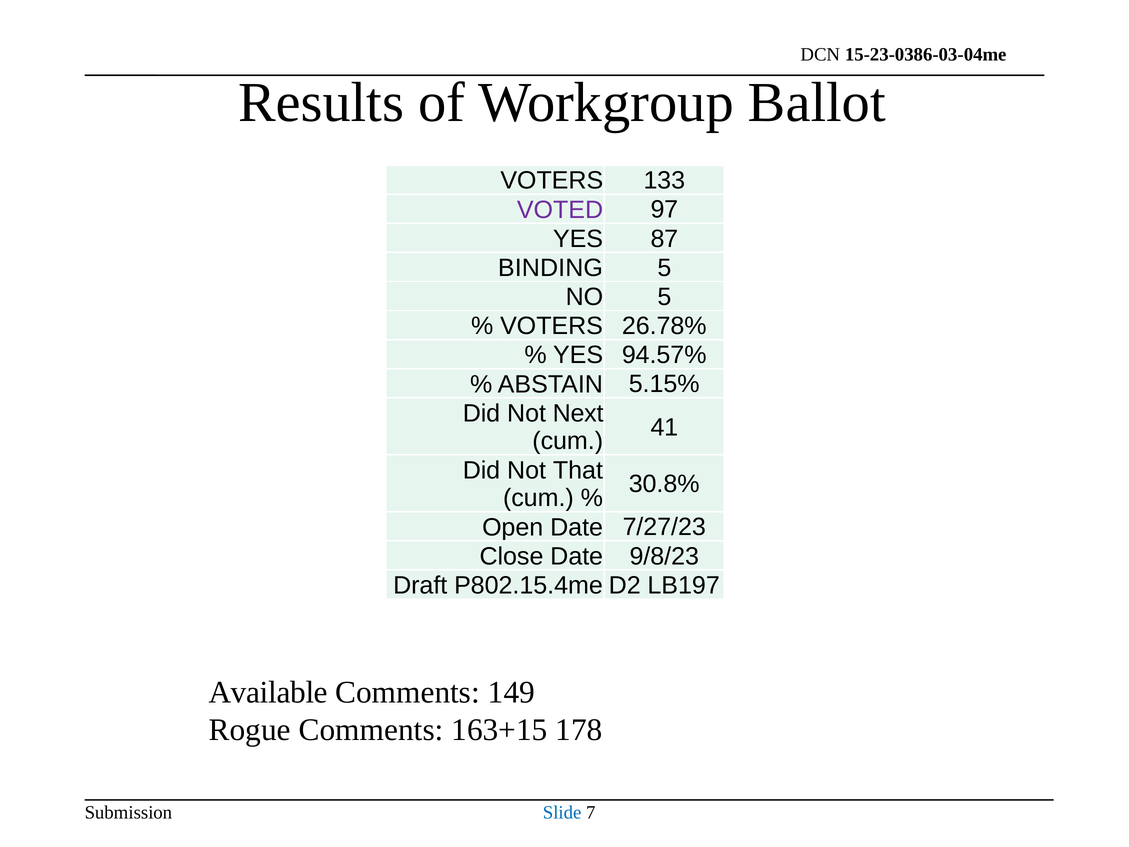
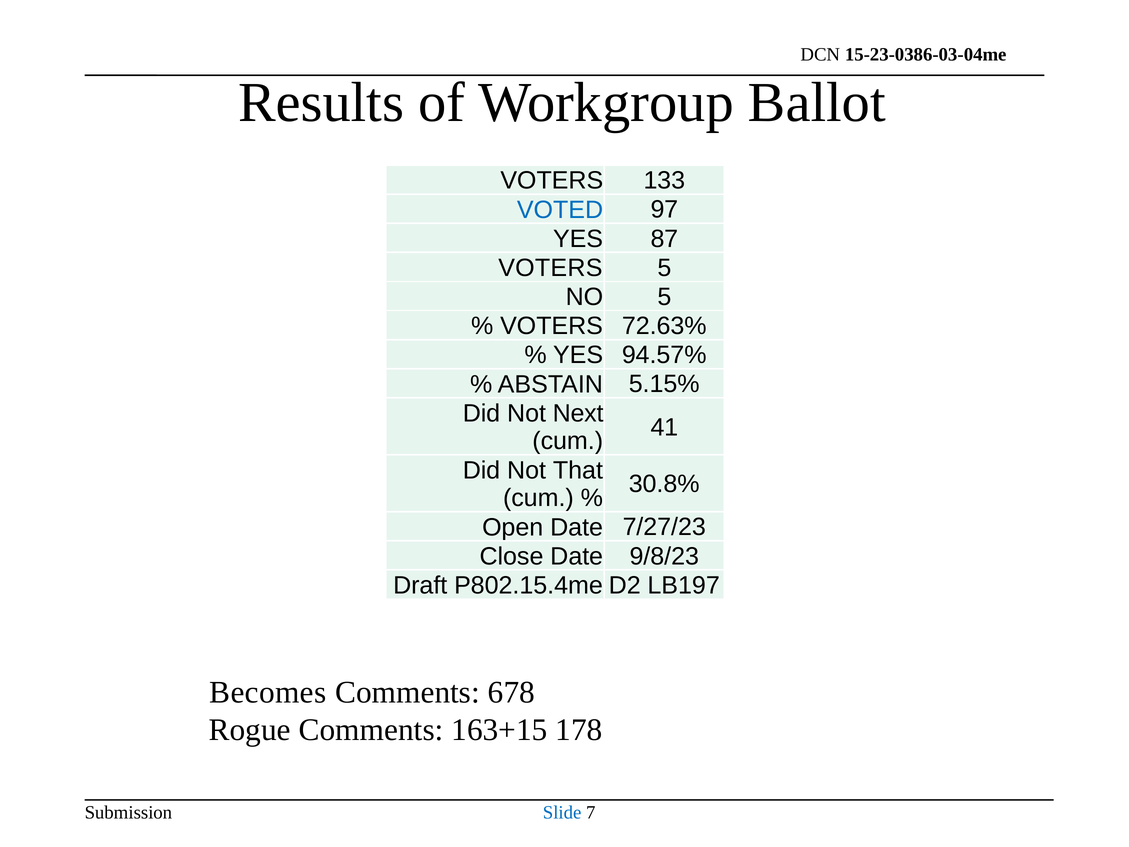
VOTED colour: purple -> blue
BINDING at (550, 268): BINDING -> VOTERS
26.78%: 26.78% -> 72.63%
Available: Available -> Becomes
149: 149 -> 678
